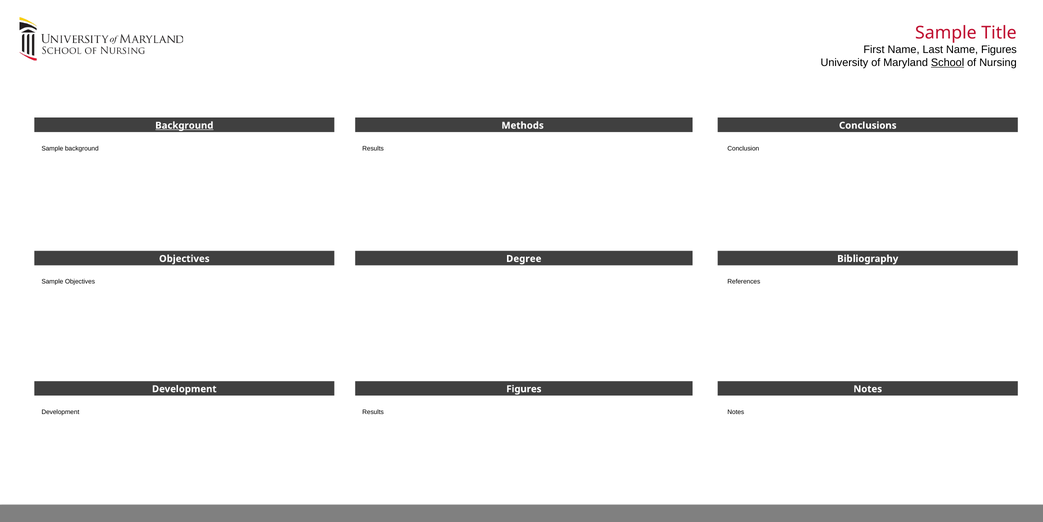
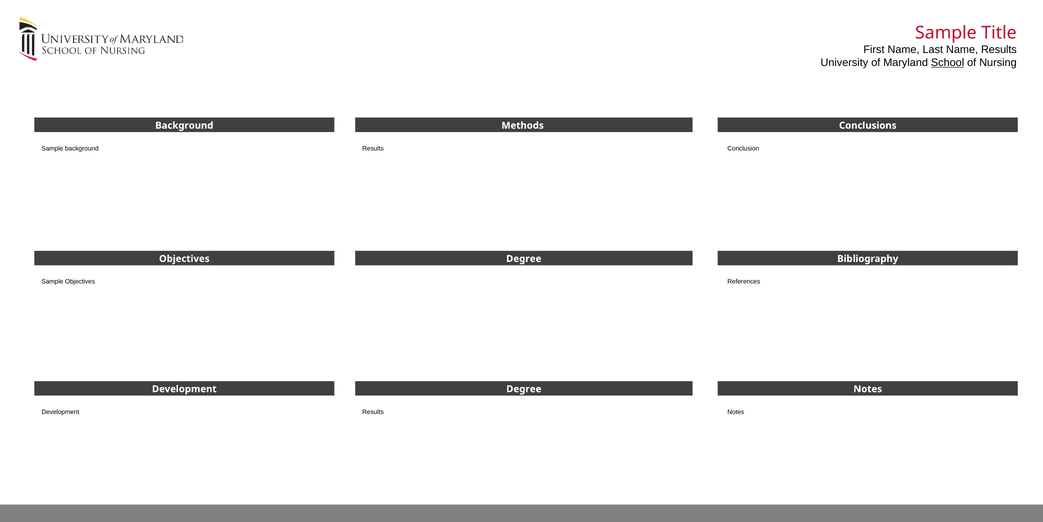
Name Figures: Figures -> Results
Background at (184, 125) underline: present -> none
Development Figures: Figures -> Degree
